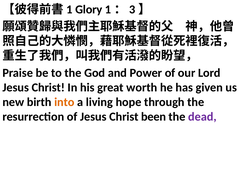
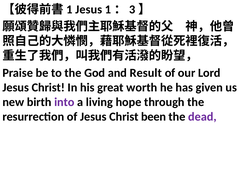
Glory at (89, 9): Glory -> Jesus
Power: Power -> Result
into colour: orange -> purple
